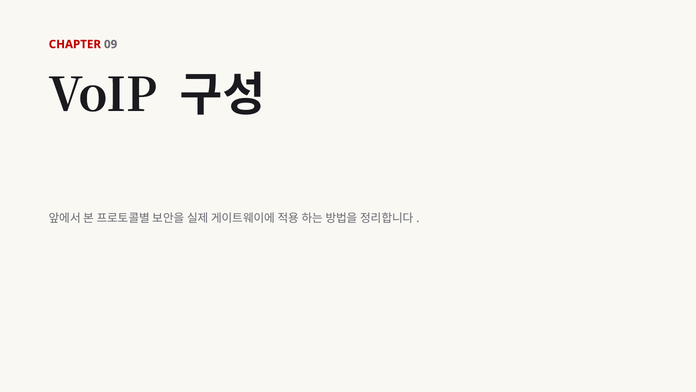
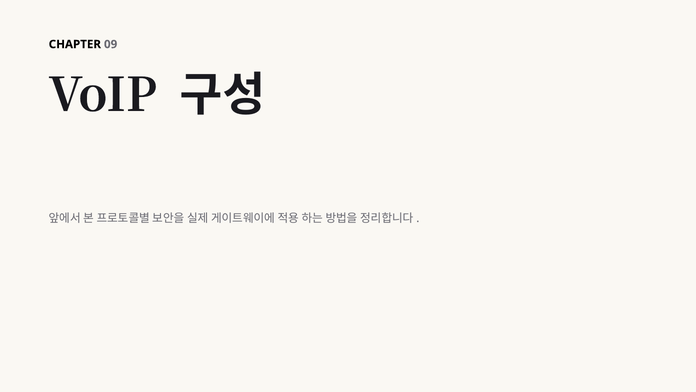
CHAPTER colour: red -> black
